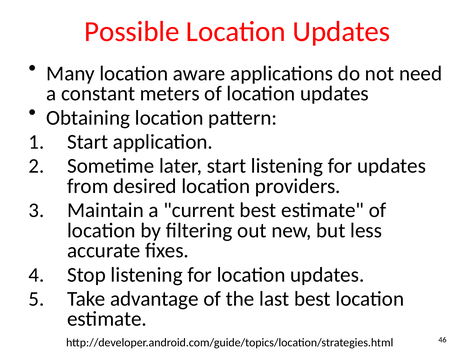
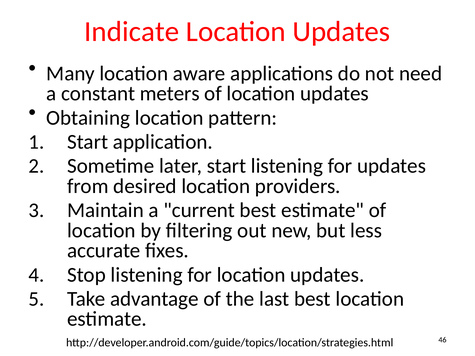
Possible: Possible -> Indicate
